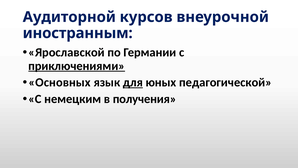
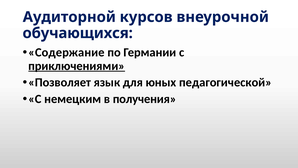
иностранным: иностранным -> обучающихся
Ярославской: Ярославской -> Содержание
Основных: Основных -> Позволяет
для underline: present -> none
